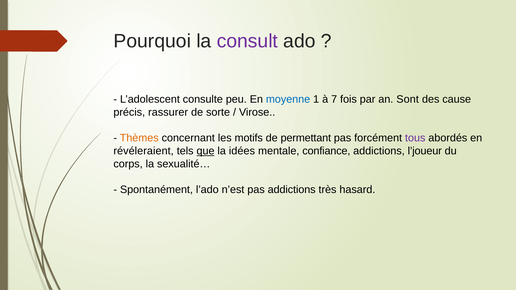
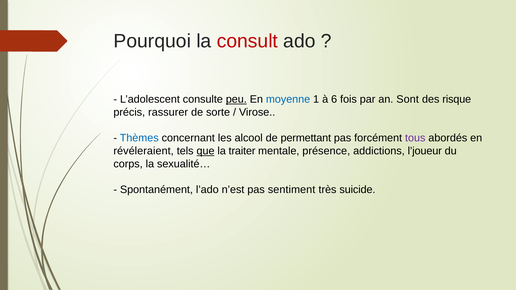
consult colour: purple -> red
peu underline: none -> present
7: 7 -> 6
cause: cause -> risque
Thèmes colour: orange -> blue
motifs: motifs -> alcool
idées: idées -> traiter
confiance: confiance -> présence
pas addictions: addictions -> sentiment
hasard: hasard -> suicide
